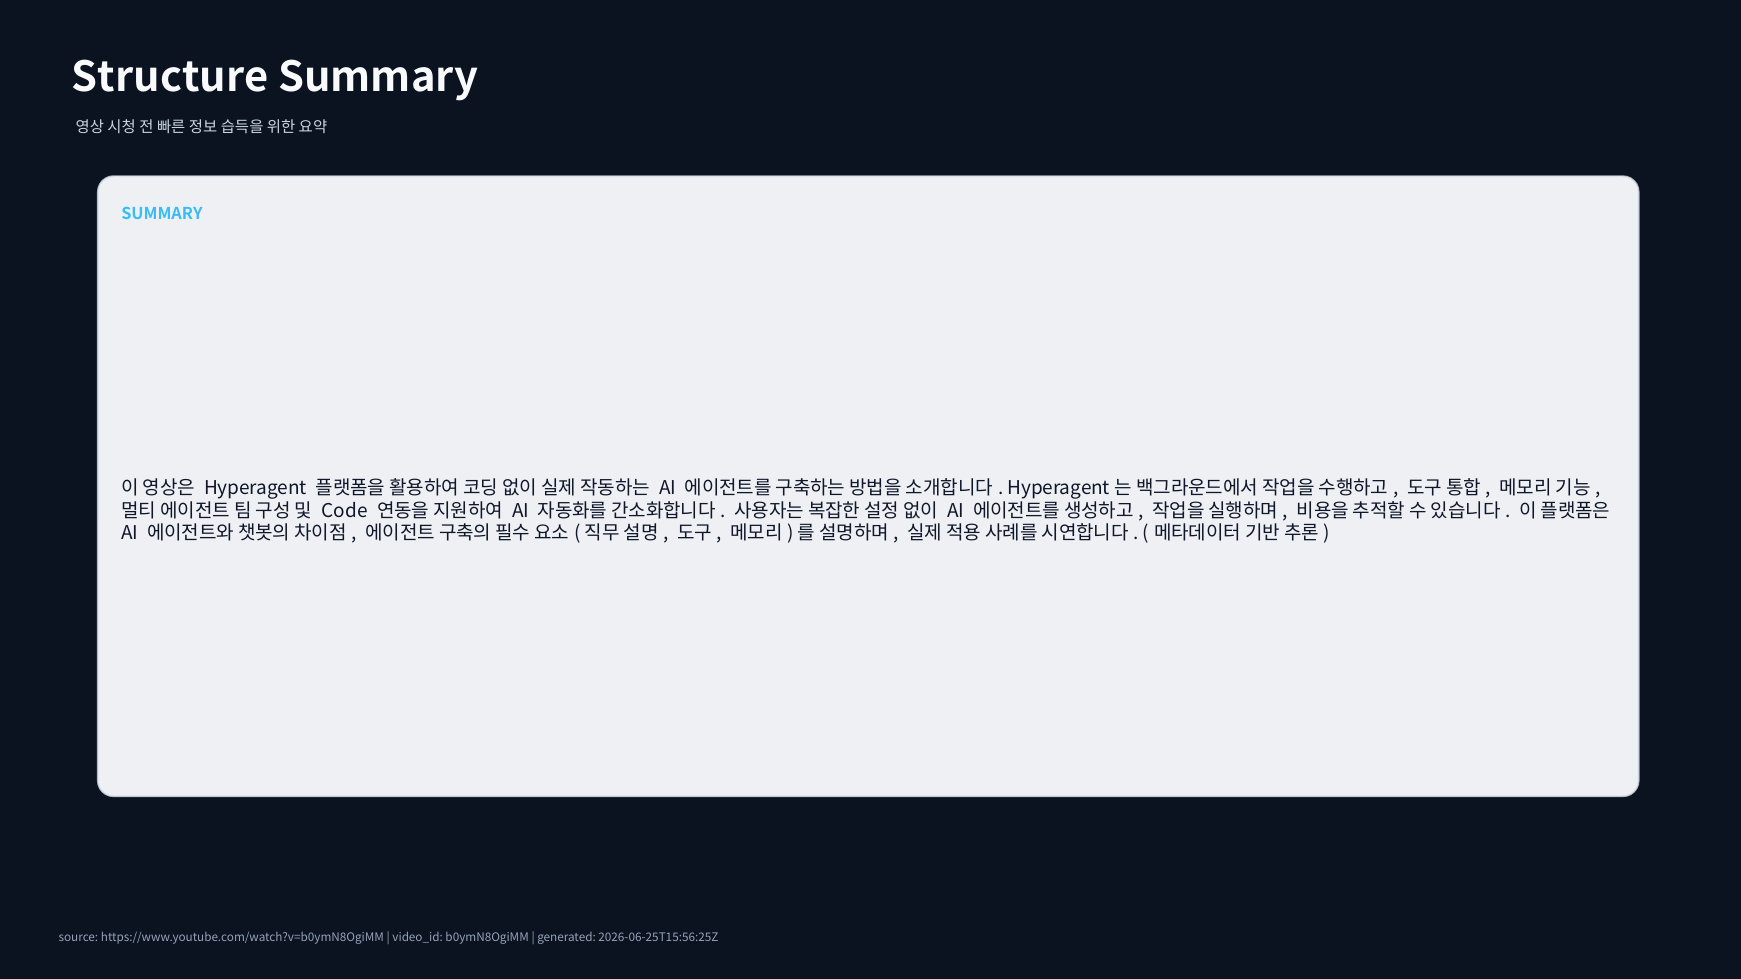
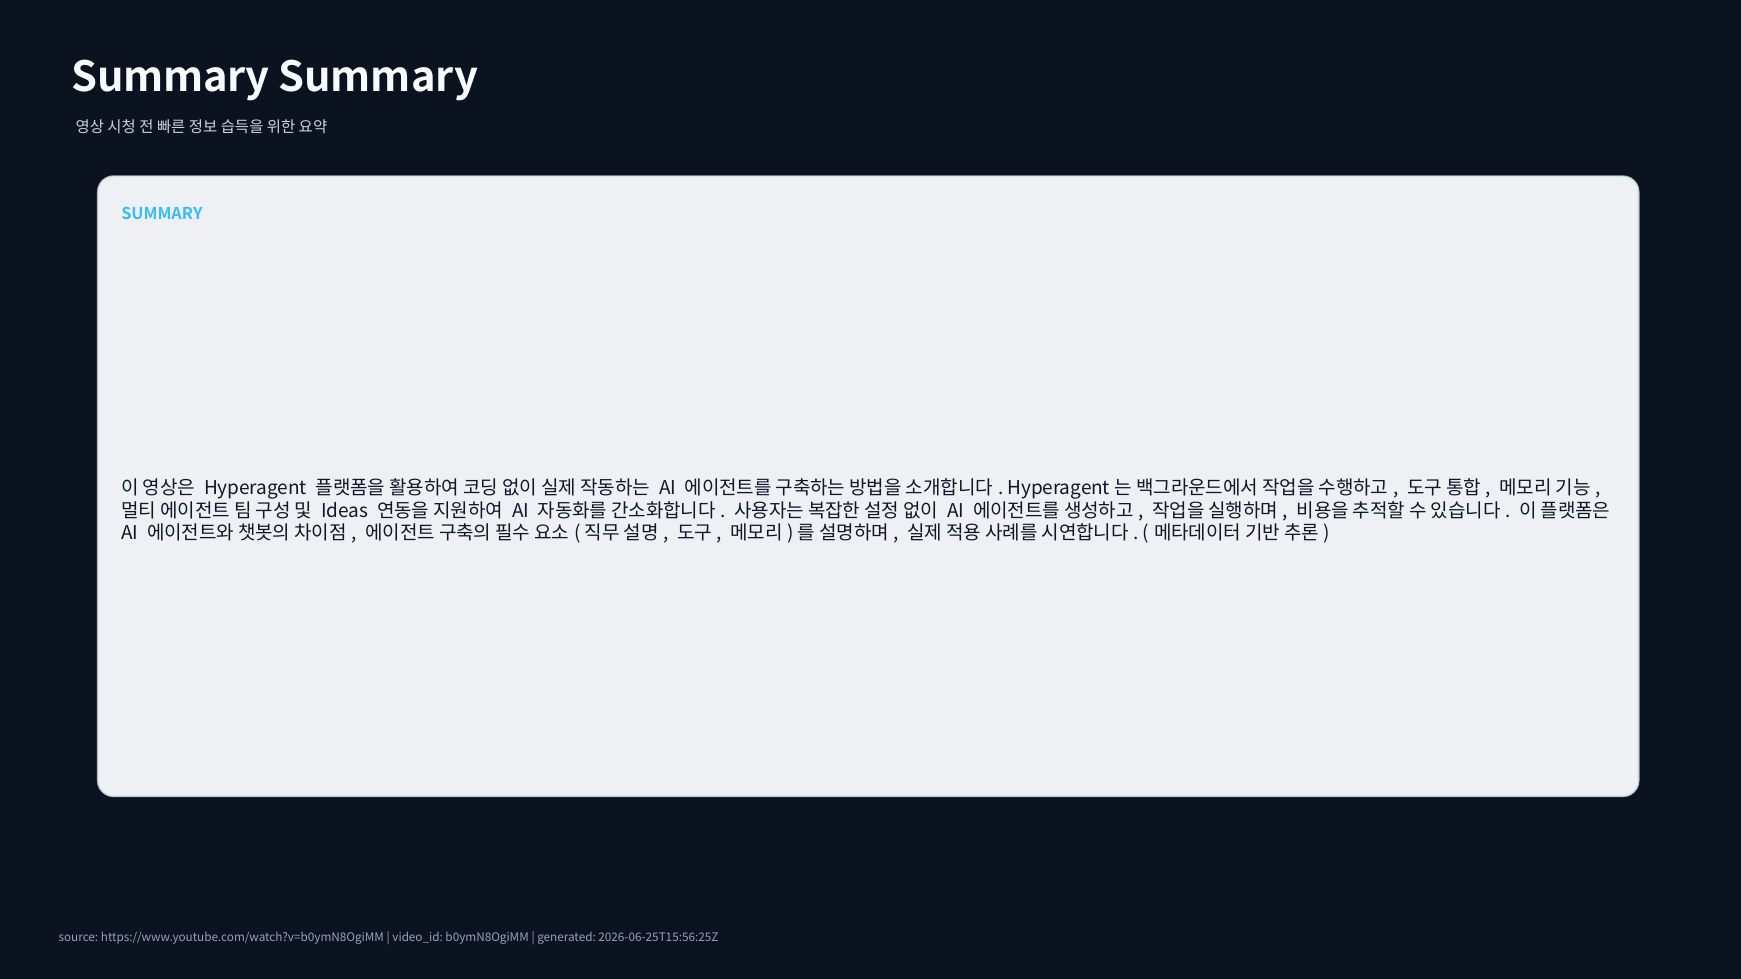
Structure at (170, 78): Structure -> Summary
Code: Code -> Ideas
